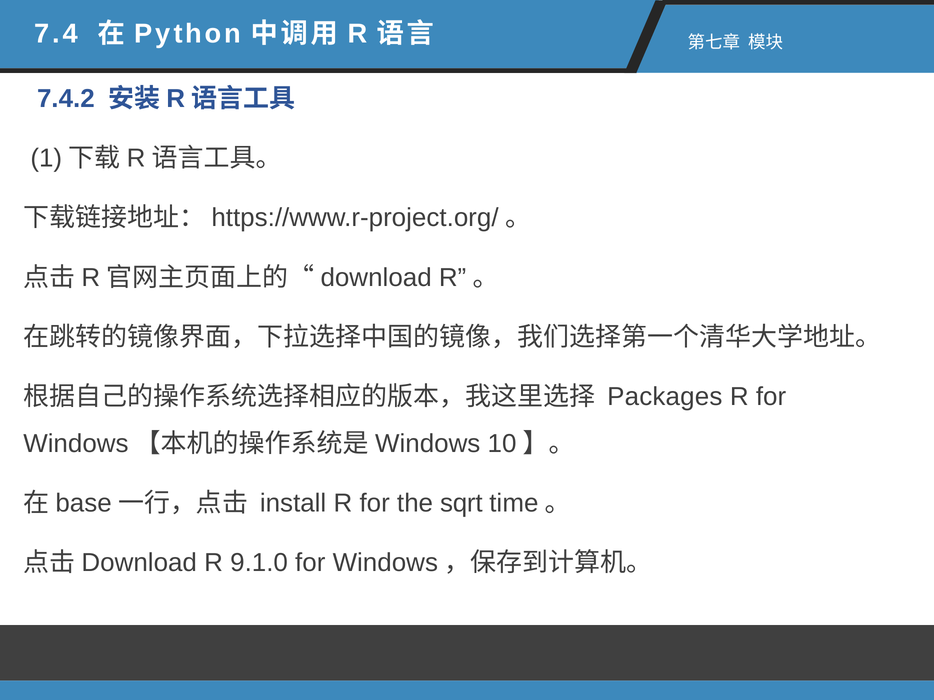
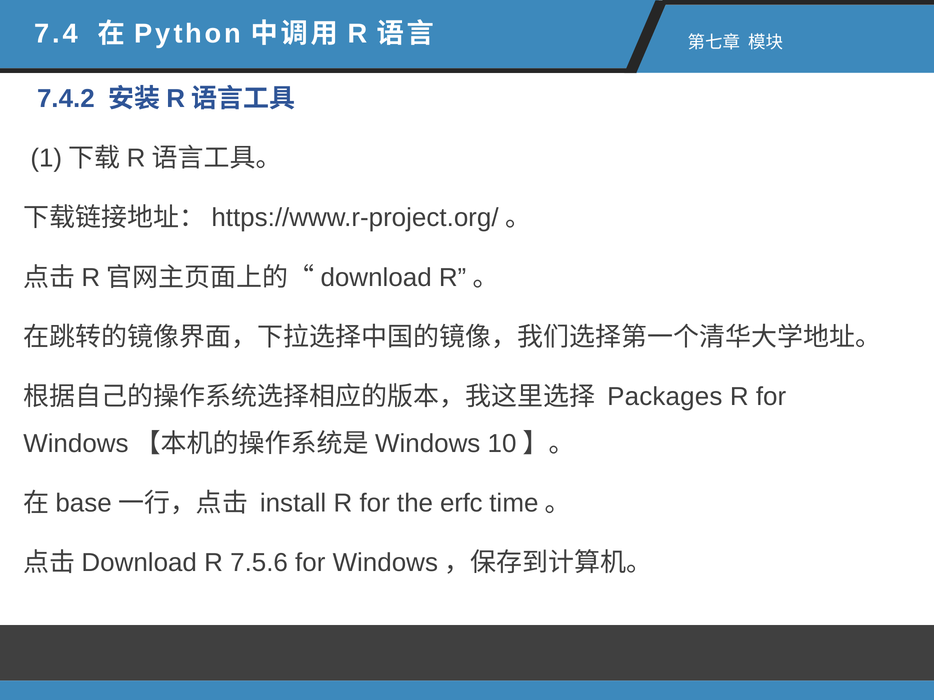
sqrt: sqrt -> erfc
9.1.0: 9.1.0 -> 7.5.6
